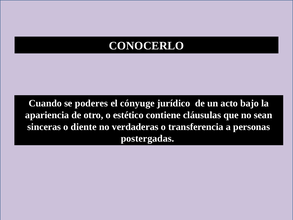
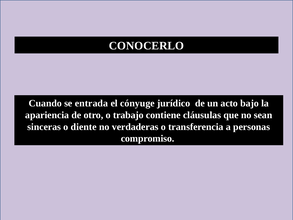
poderes: poderes -> entrada
estético: estético -> trabajo
postergadas: postergadas -> compromiso
